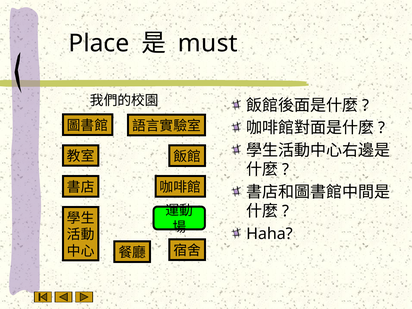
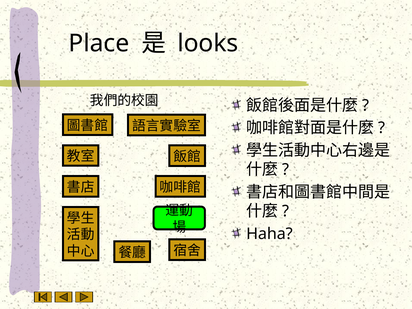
must: must -> looks
